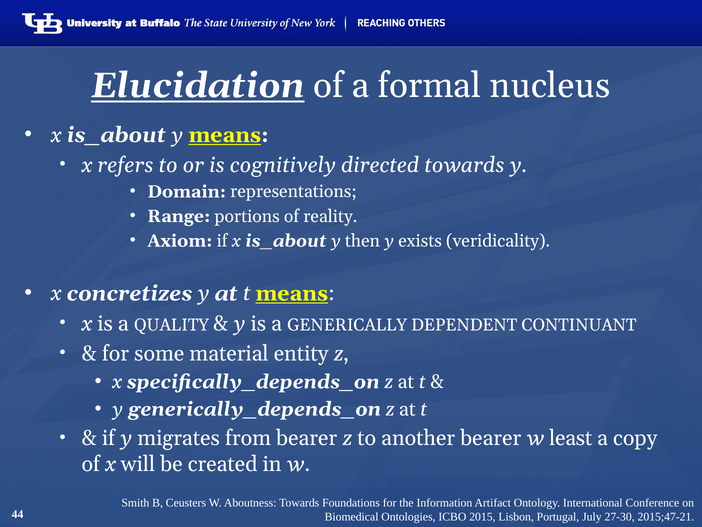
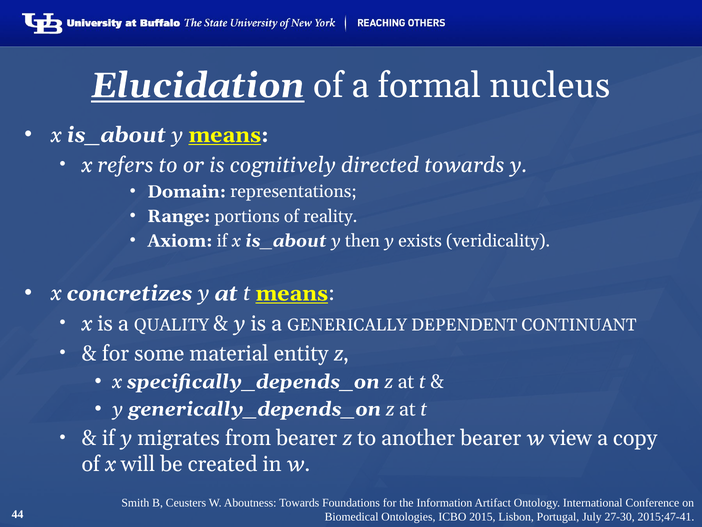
least: least -> view
2015;47-21: 2015;47-21 -> 2015;47-41
